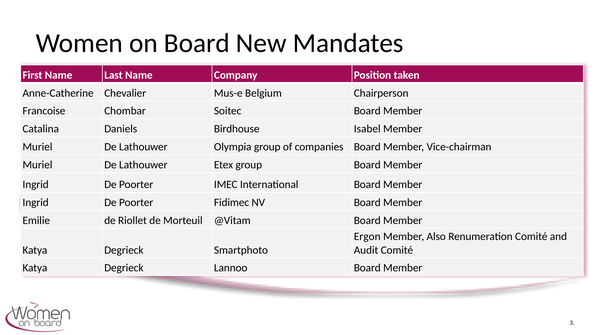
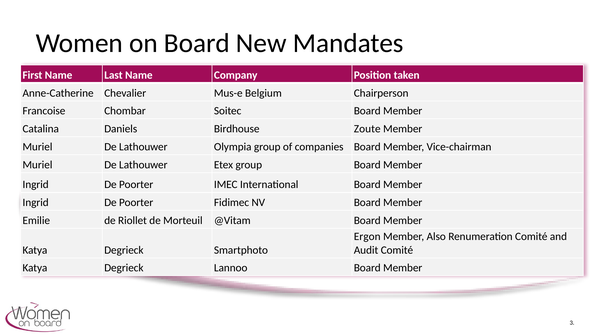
Isabel: Isabel -> Zoute
